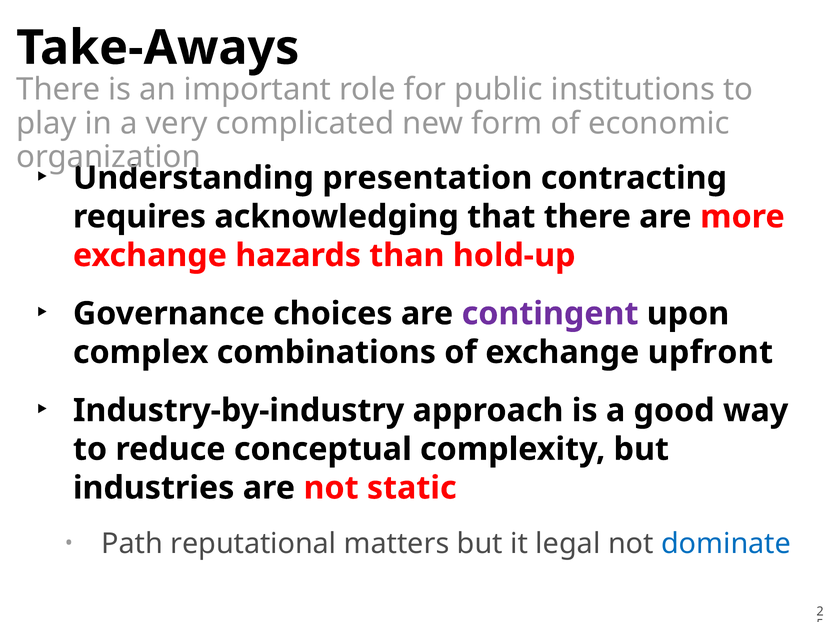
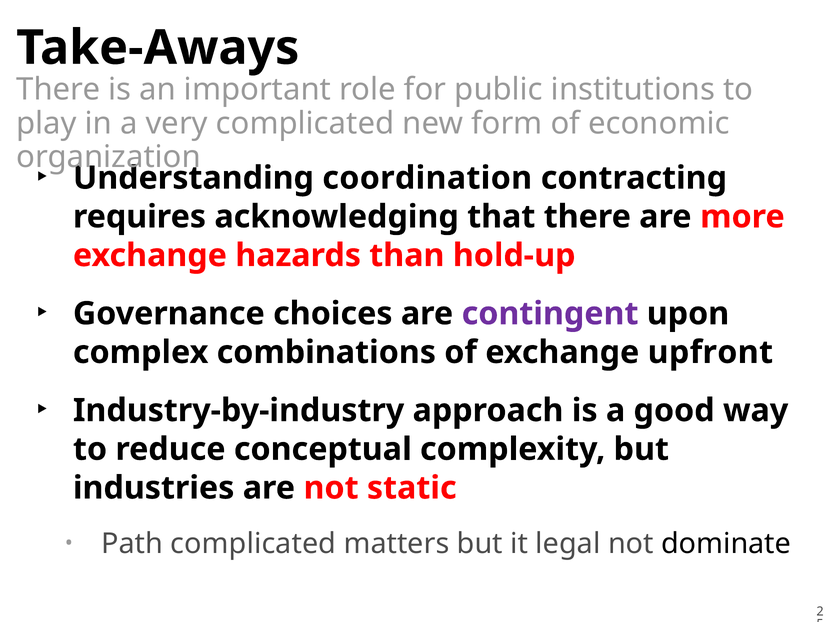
presentation: presentation -> coordination
Path reputational: reputational -> complicated
dominate colour: blue -> black
